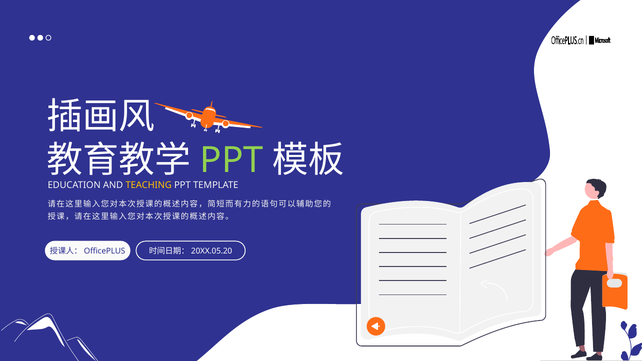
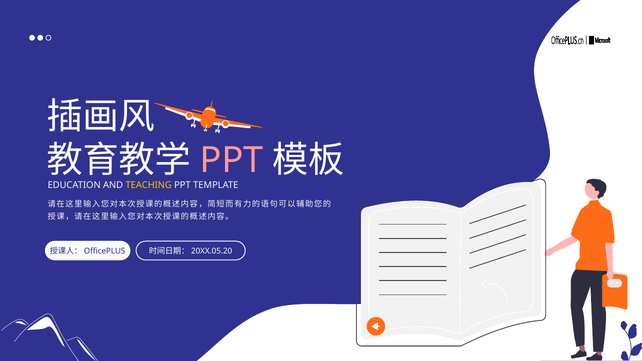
PPT at (232, 160) colour: light green -> pink
